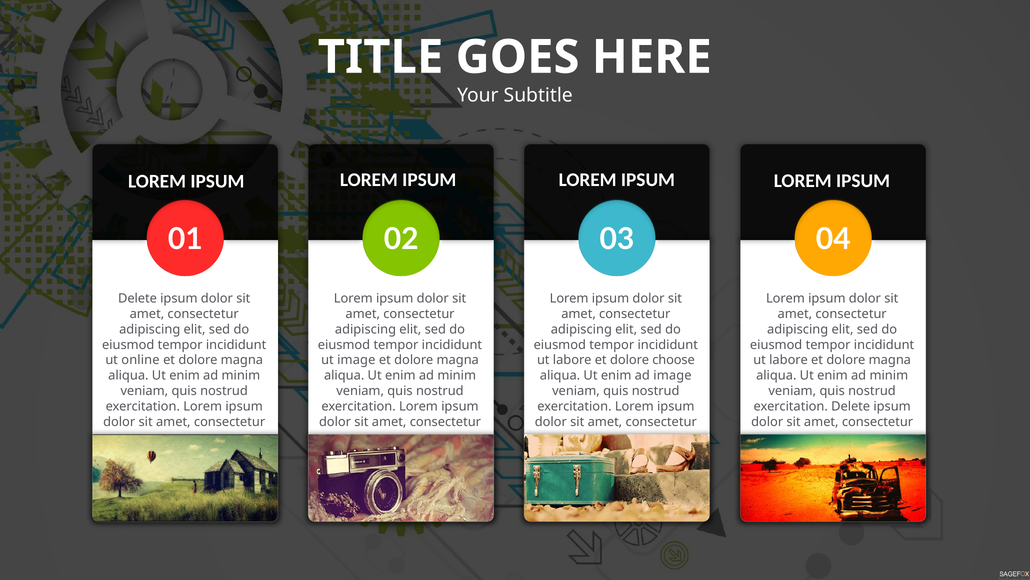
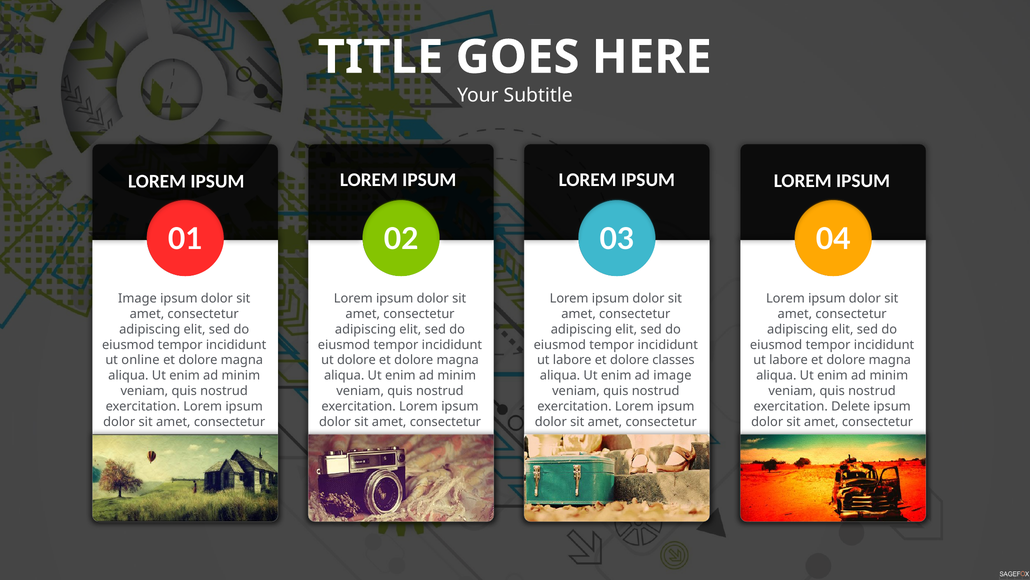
Delete at (137, 298): Delete -> Image
ut image: image -> dolore
choose: choose -> classes
